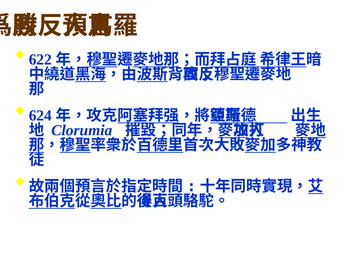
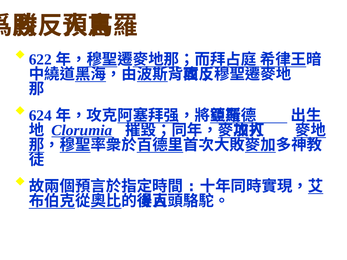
Clorumia underline: none -> present
